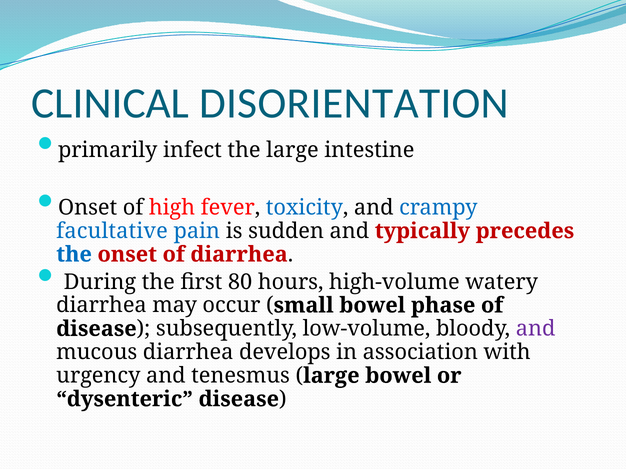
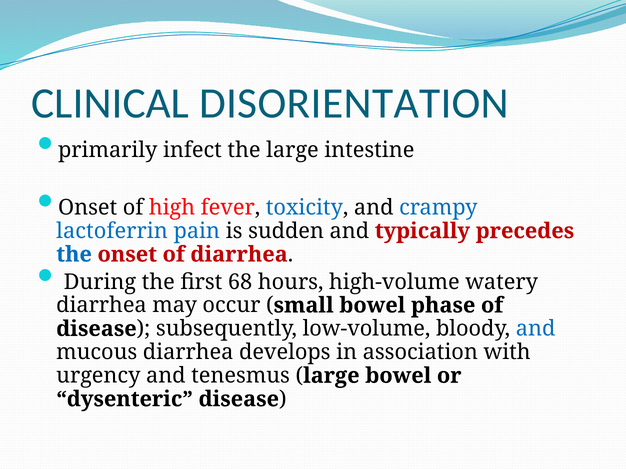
facultative: facultative -> lactoferrin
80: 80 -> 68
and at (536, 329) colour: purple -> blue
